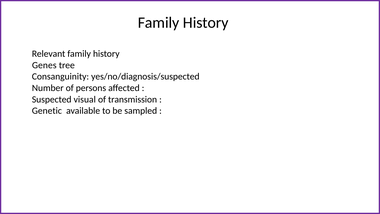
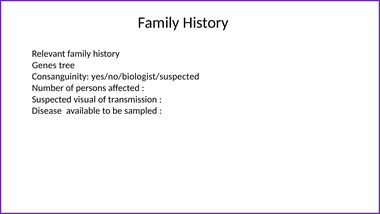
yes/no/diagnosis/suspected: yes/no/diagnosis/suspected -> yes/no/biologist/suspected
Genetic: Genetic -> Disease
